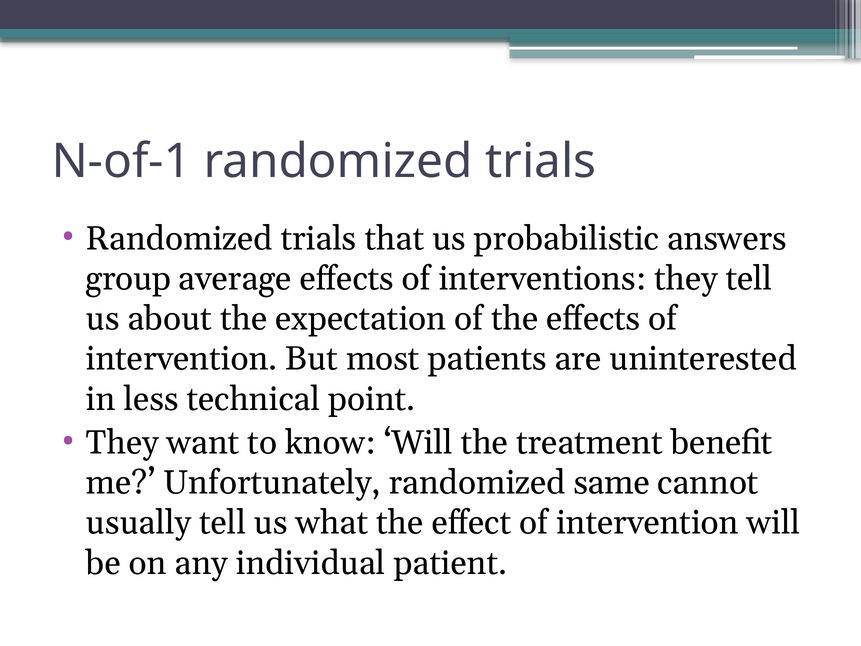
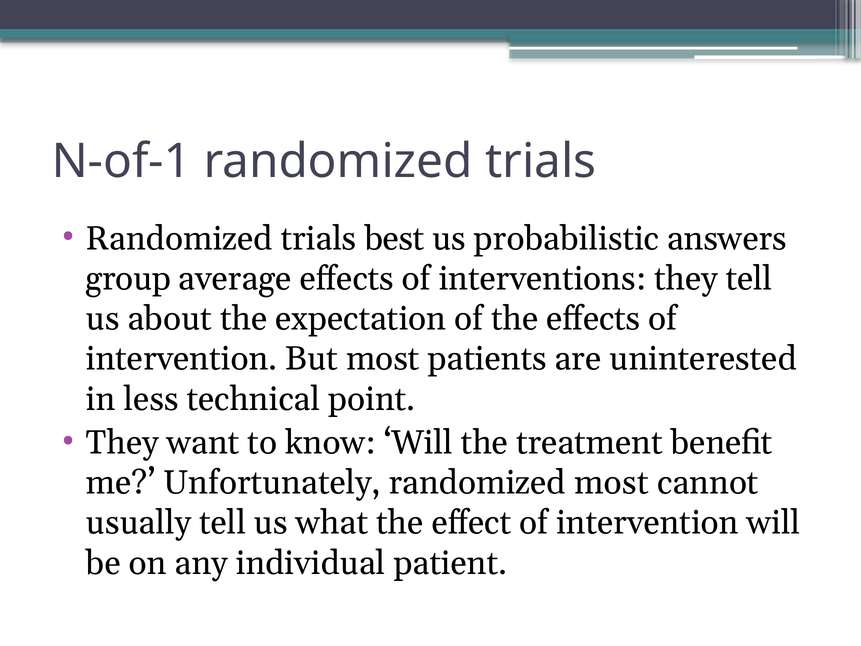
that: that -> best
randomized same: same -> most
